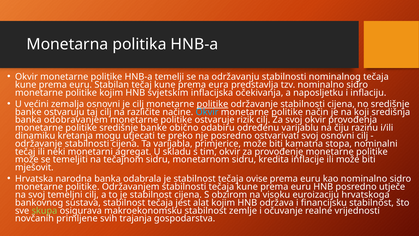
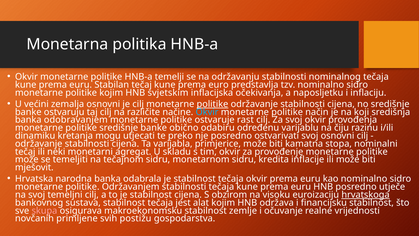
eura: eura -> euro
rizik: rizik -> rast
tečaja ovise: ovise -> okvir
hrvatskoga underline: none -> present
skupa colour: light green -> pink
trajanja: trajanja -> postižu
